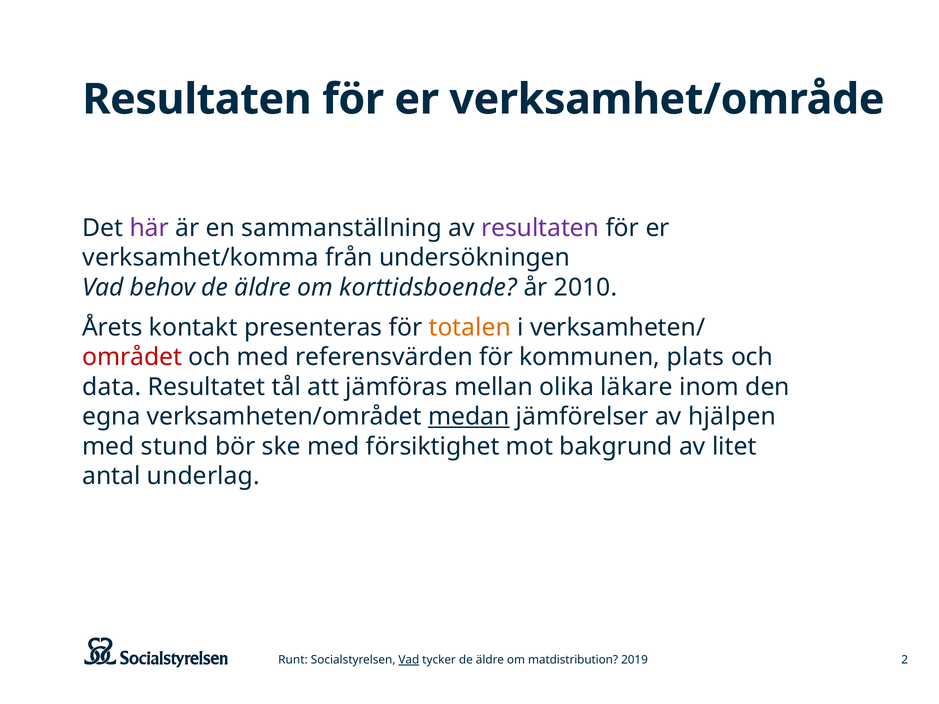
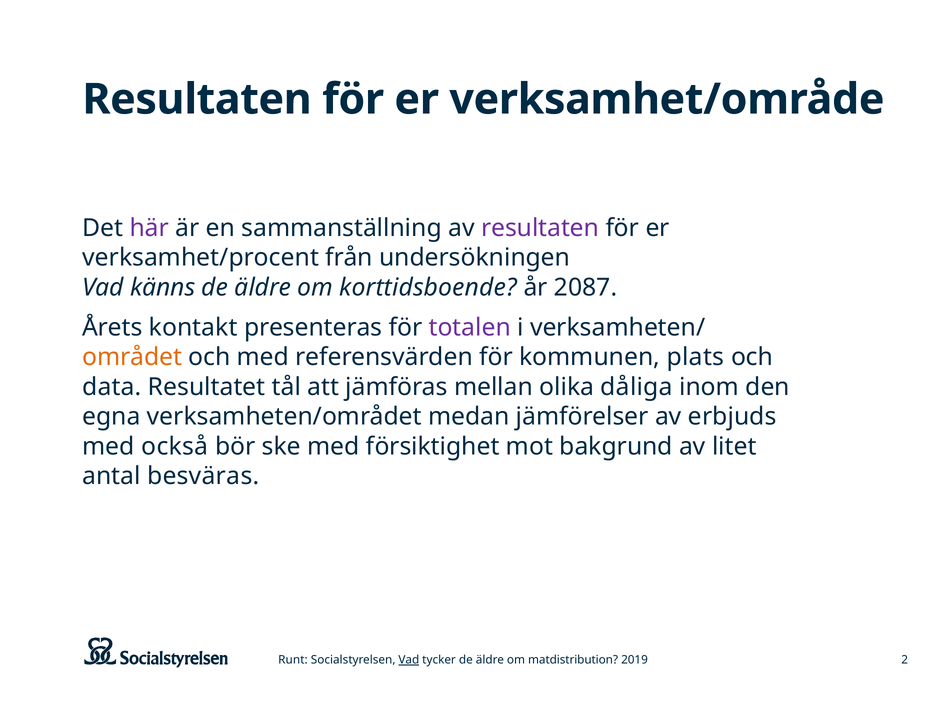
verksamhet/komma: verksamhet/komma -> verksamhet/procent
behov: behov -> känns
2010: 2010 -> 2087
totalen colour: orange -> purple
området colour: red -> orange
läkare: läkare -> dåliga
medan underline: present -> none
hjälpen: hjälpen -> erbjuds
stund: stund -> också
underlag: underlag -> besväras
